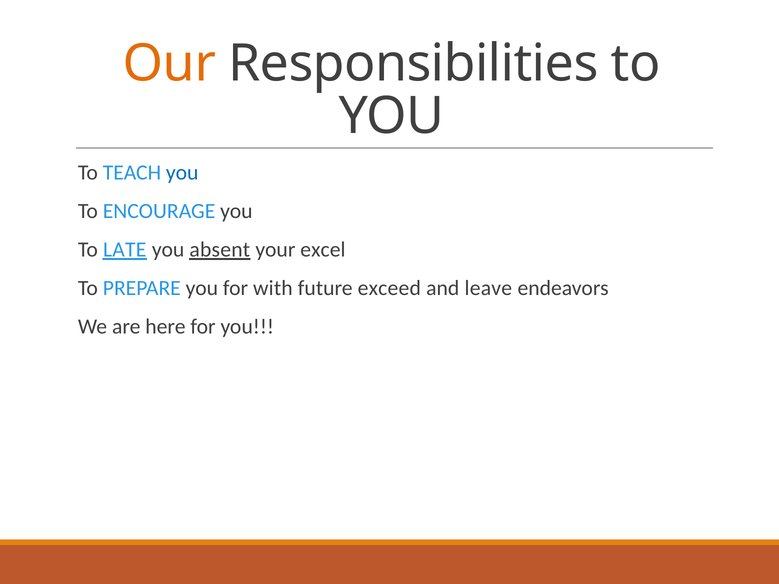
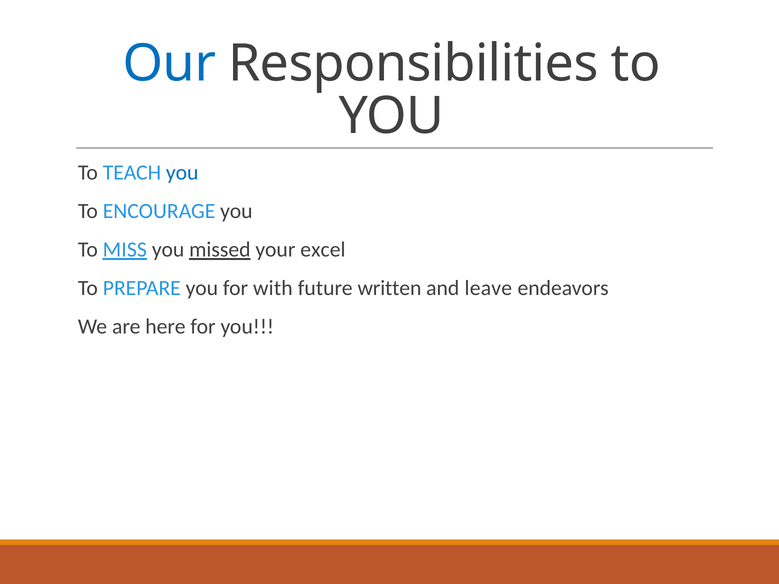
Our colour: orange -> blue
LATE: LATE -> MISS
absent: absent -> missed
exceed: exceed -> written
